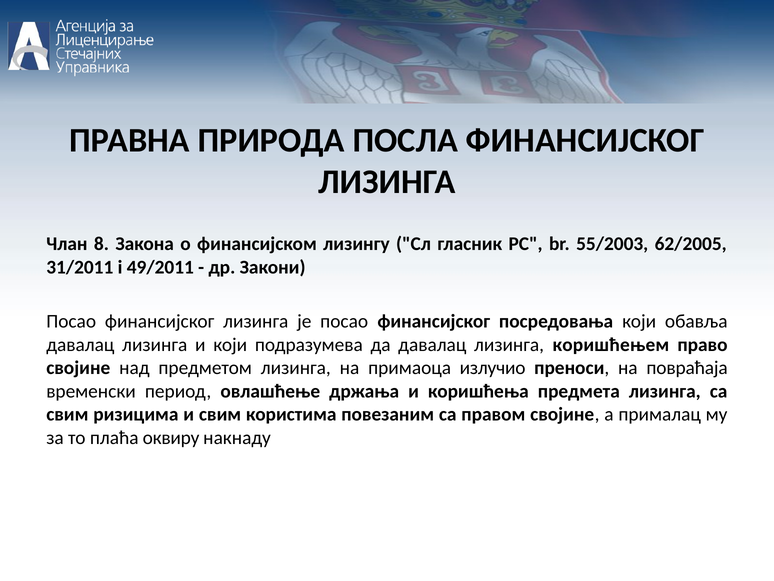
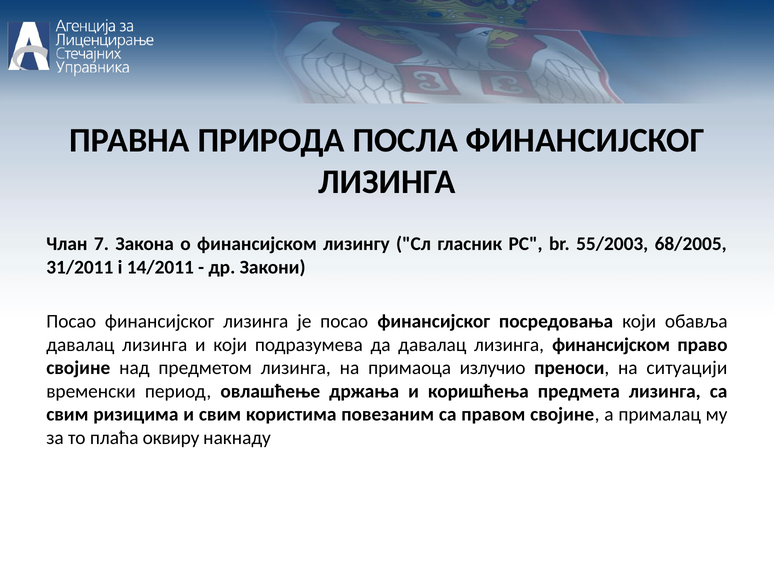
8: 8 -> 7
62/2005: 62/2005 -> 68/2005
49/2011: 49/2011 -> 14/2011
лизинга коришћењем: коришћењем -> финансијском
повраћаја: повраћаја -> ситуацији
